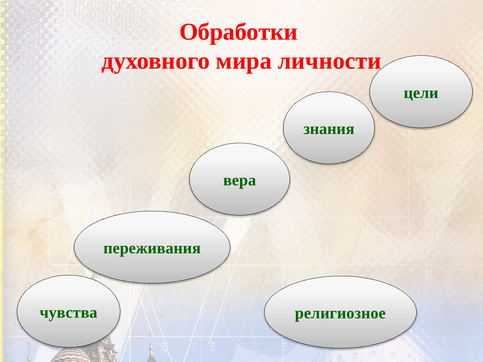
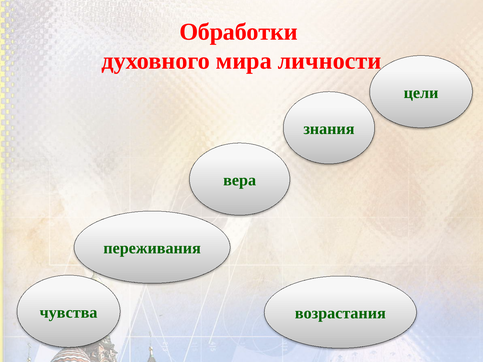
религиозное: религиозное -> возрастания
